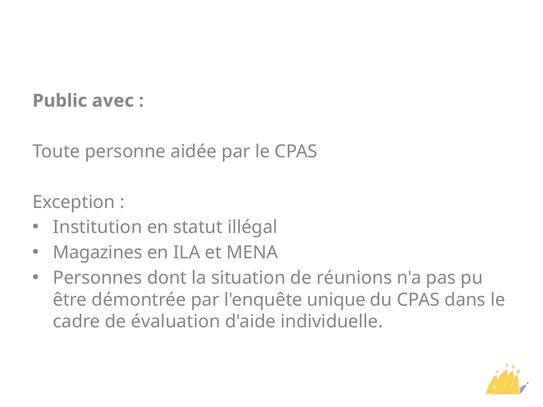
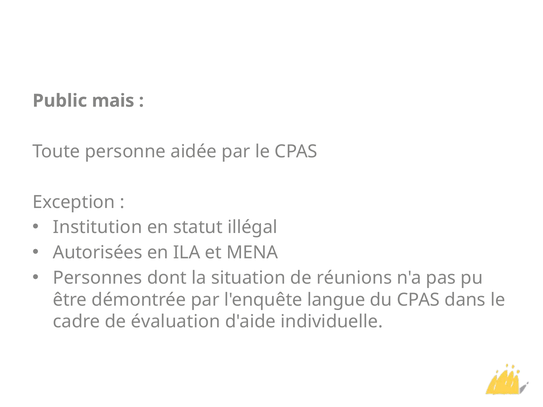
avec: avec -> mais
Magazines: Magazines -> Autorisées
unique: unique -> langue
